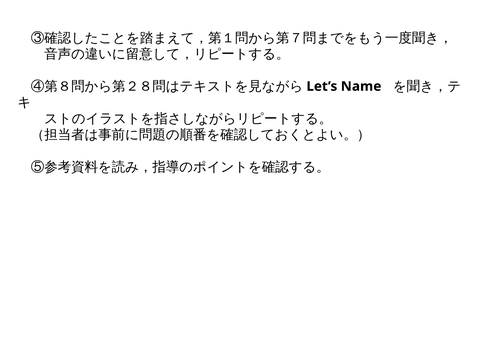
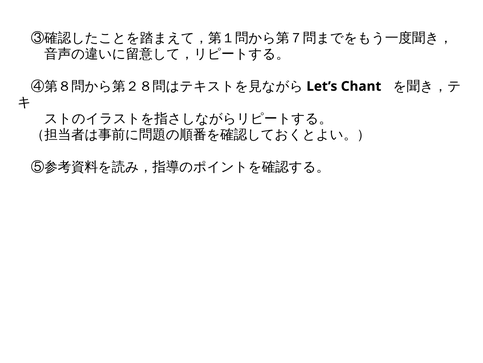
Name: Name -> Chant
